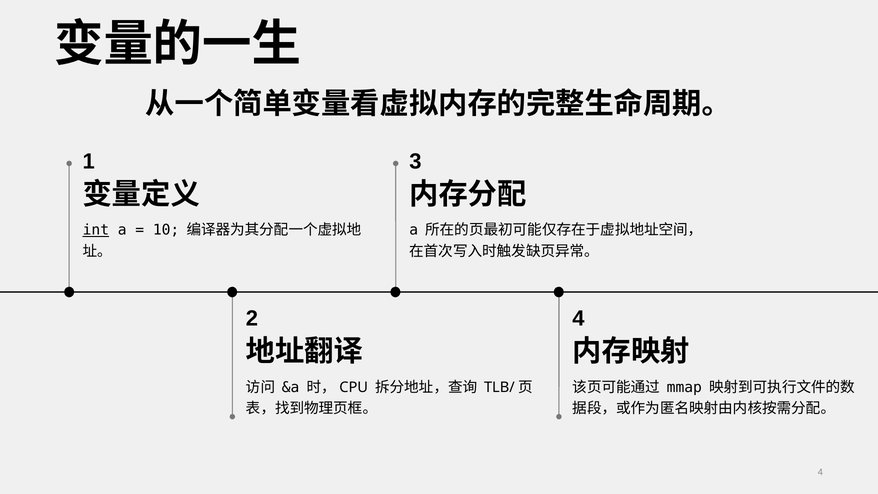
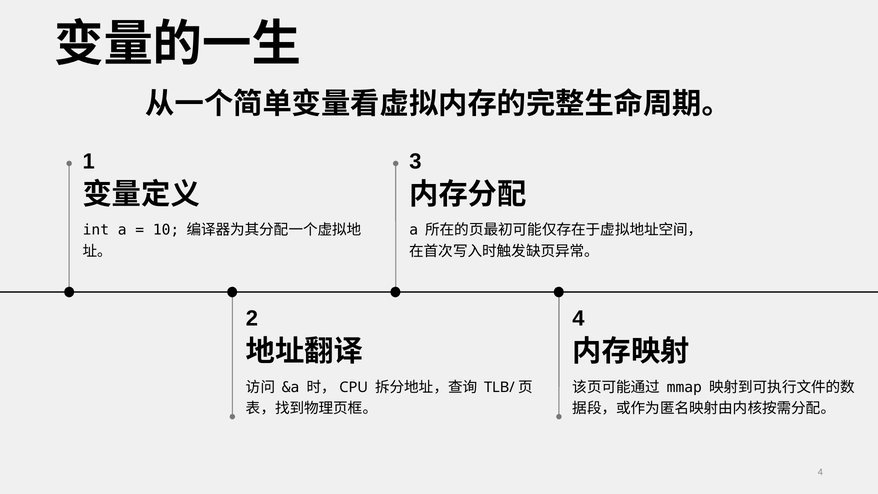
int underline: present -> none
